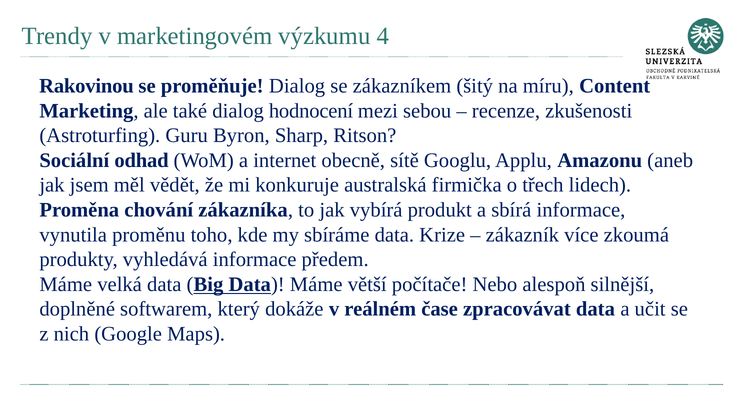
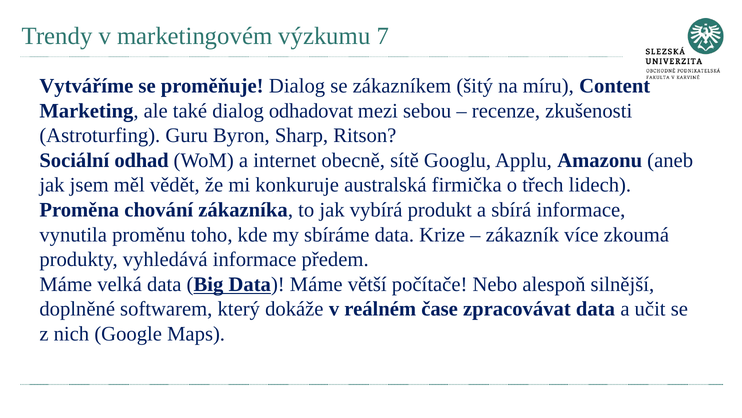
4: 4 -> 7
Rakovinou: Rakovinou -> Vytváříme
hodnocení: hodnocení -> odhadovat
